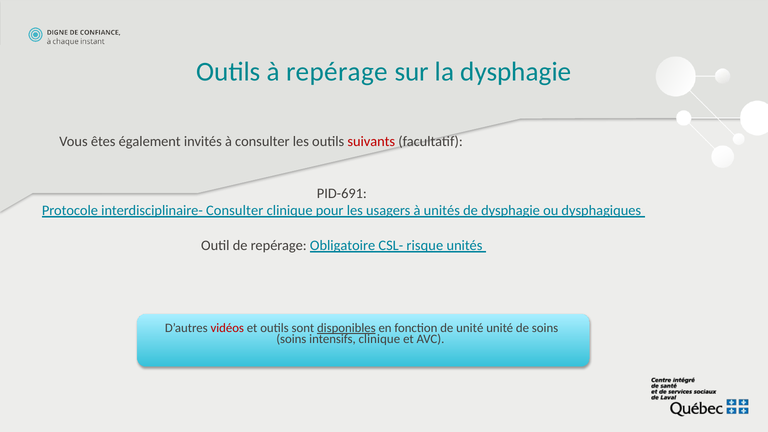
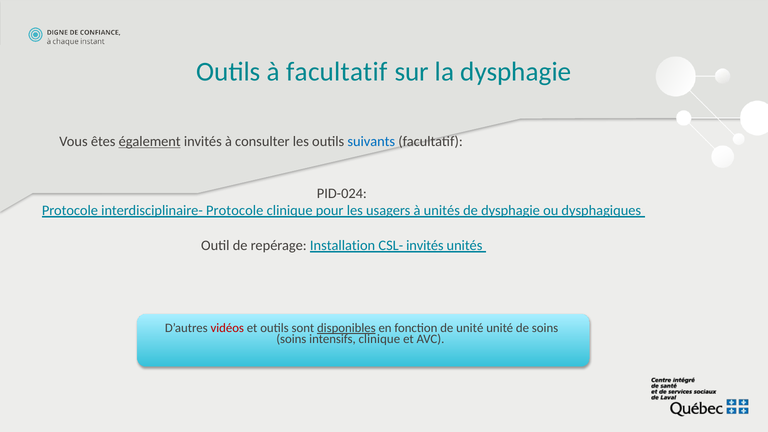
à repérage: repérage -> facultatif
également underline: none -> present
suivants colour: red -> blue
PID-691: PID-691 -> PID-024
interdisciplinaire- Consulter: Consulter -> Protocole
Obligatoire: Obligatoire -> Installation
CSL- risque: risque -> invités
